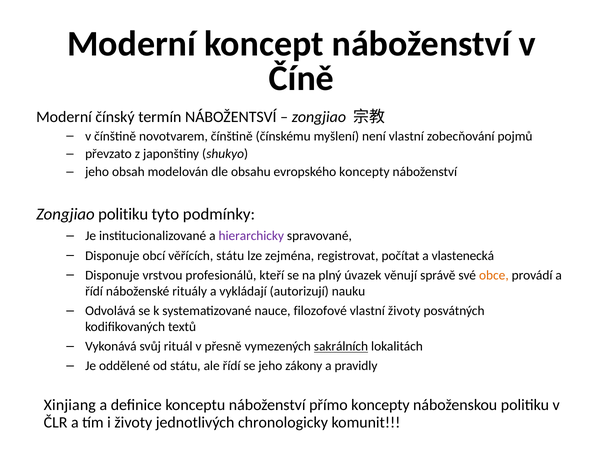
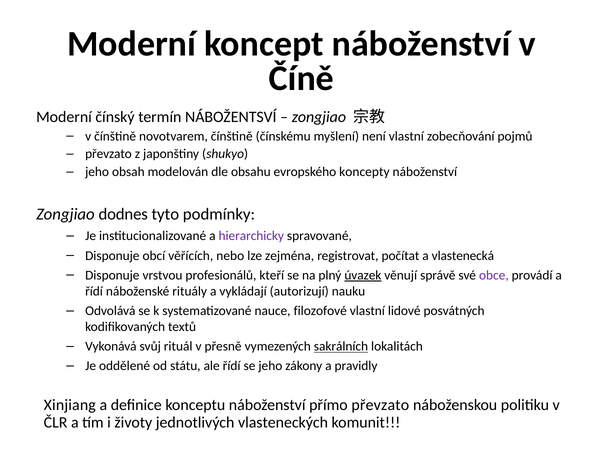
Zongjiao politiku: politiku -> dodnes
věřících státu: státu -> nebo
úvazek underline: none -> present
obce colour: orange -> purple
vlastní životy: životy -> lidové
přímo koncepty: koncepty -> převzato
chronologicky: chronologicky -> vlasteneckých
